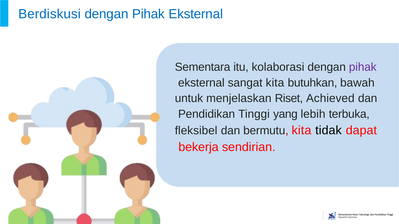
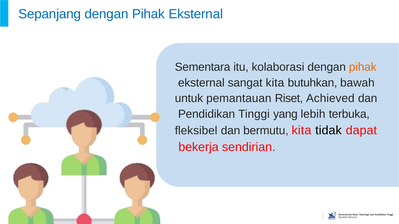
Berdiskusi: Berdiskusi -> Sepanjang
pihak at (363, 67) colour: purple -> orange
menjelaskan: menjelaskan -> pemantauan
